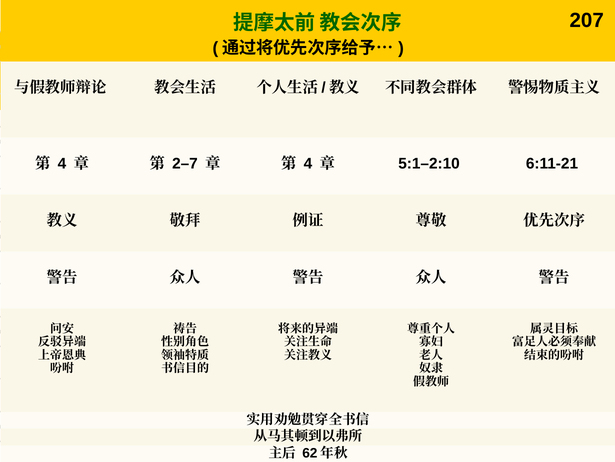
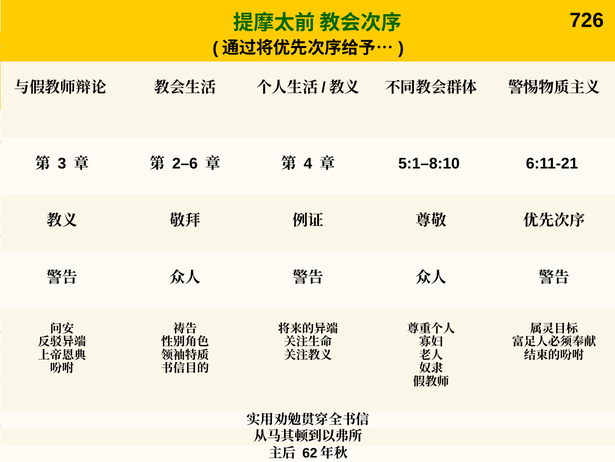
207: 207 -> 726
4 at (62, 164): 4 -> 3
2–7: 2–7 -> 2–6
5:1–2:10: 5:1–2:10 -> 5:1–8:10
